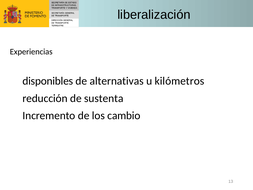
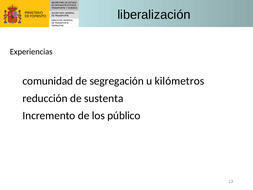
disponibles: disponibles -> comunidad
alternativas: alternativas -> segregación
cambio: cambio -> público
